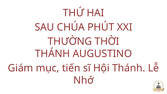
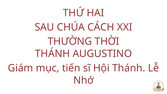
PHÚT: PHÚT -> CÁCH
